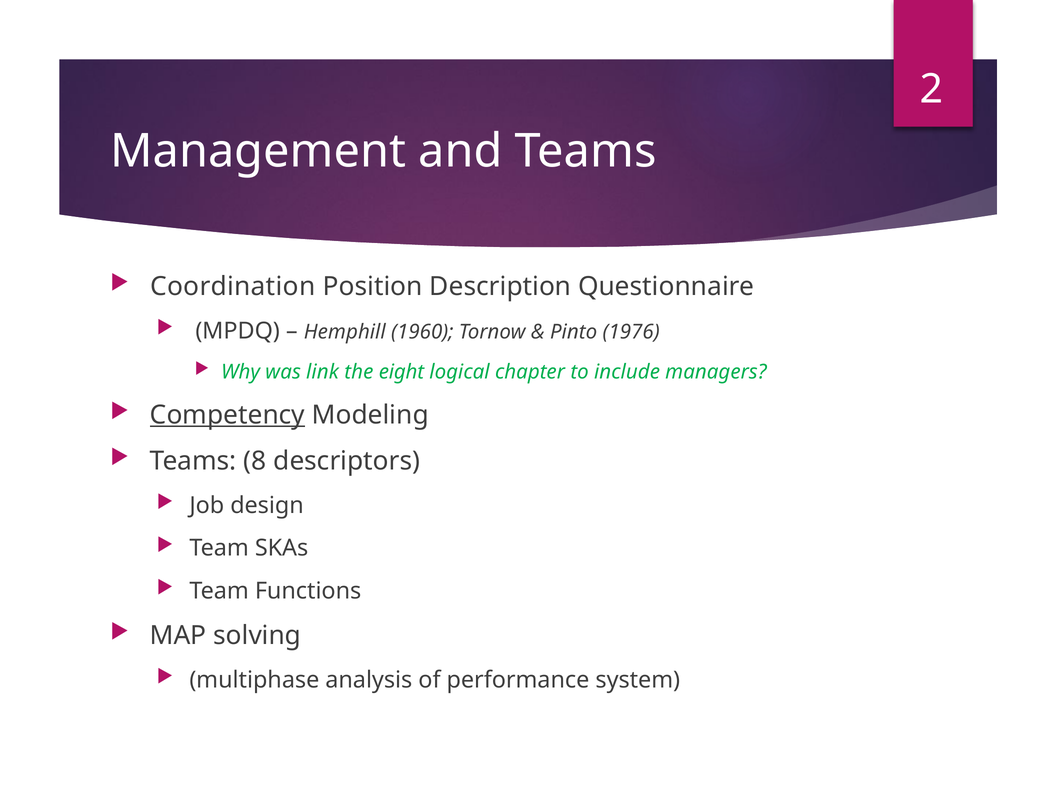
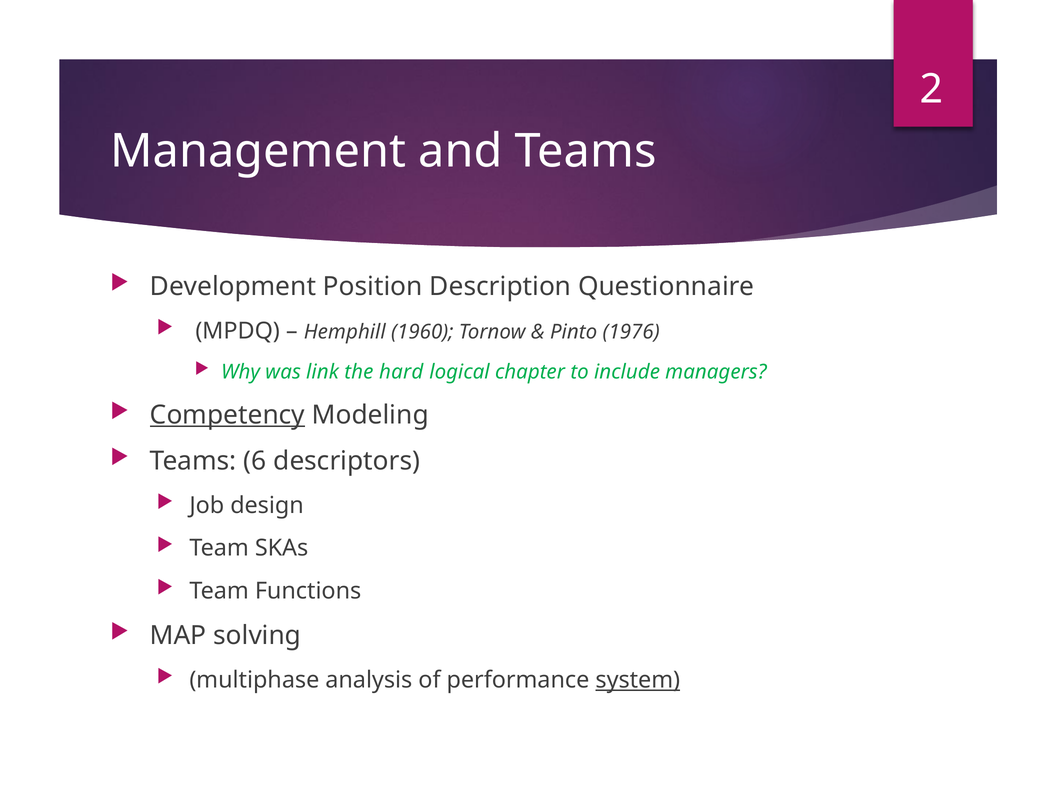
Coordination: Coordination -> Development
eight: eight -> hard
8: 8 -> 6
system underline: none -> present
